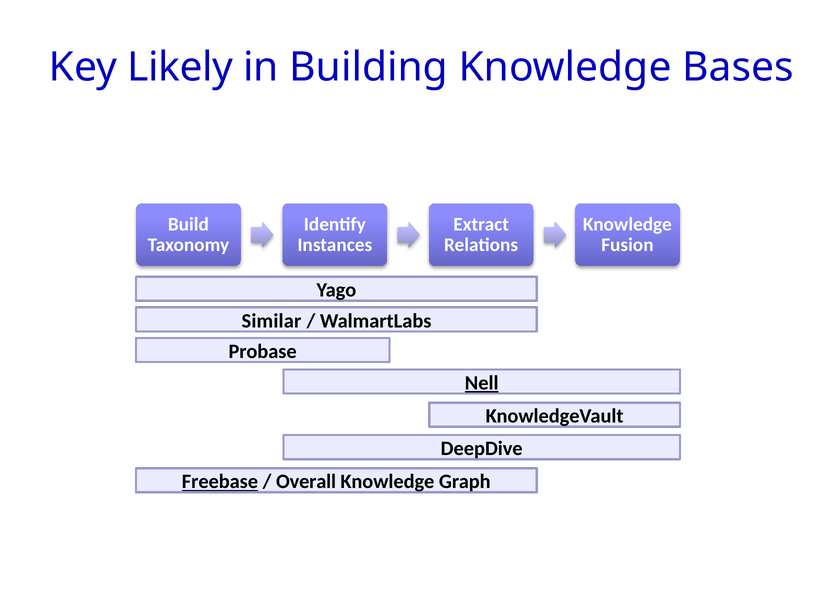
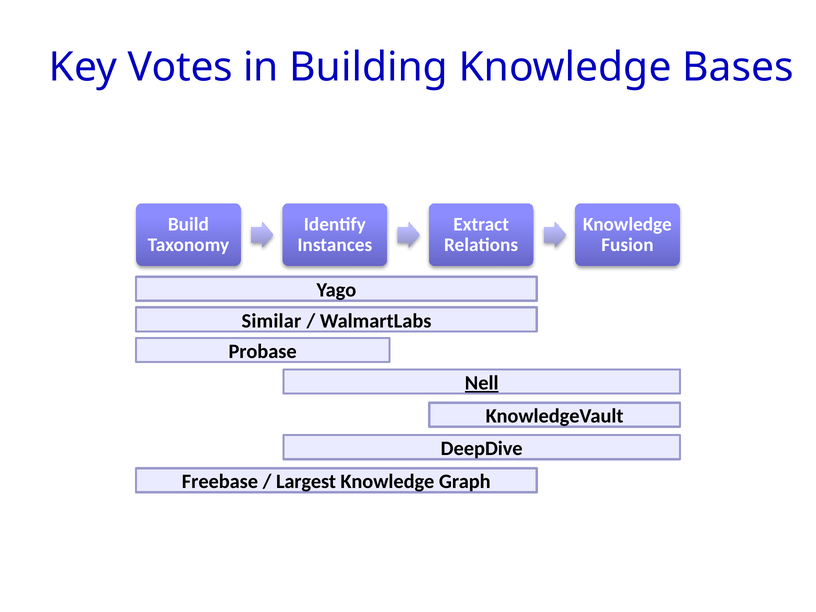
Likely: Likely -> Votes
Freebase underline: present -> none
Overall: Overall -> Largest
